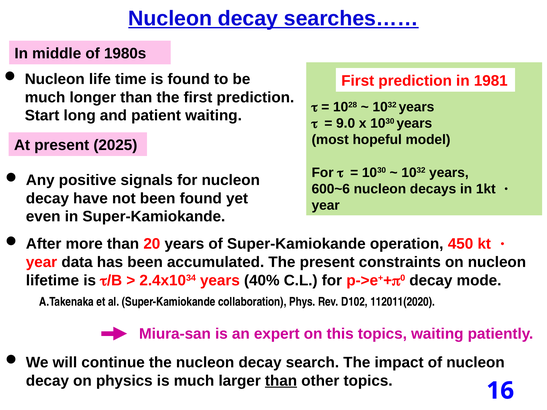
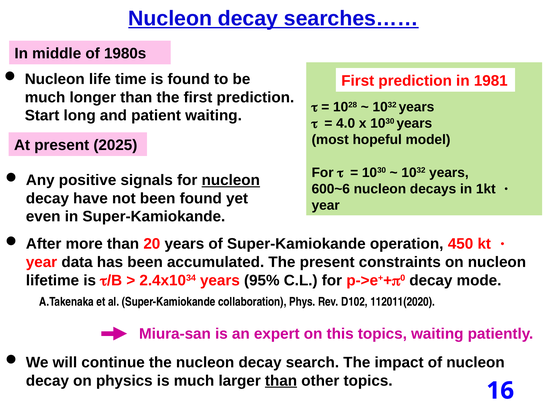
9.0: 9.0 -> 4.0
nucleon at (231, 180) underline: none -> present
40%: 40% -> 95%
